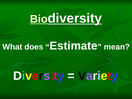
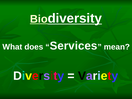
Estimate: Estimate -> Services
